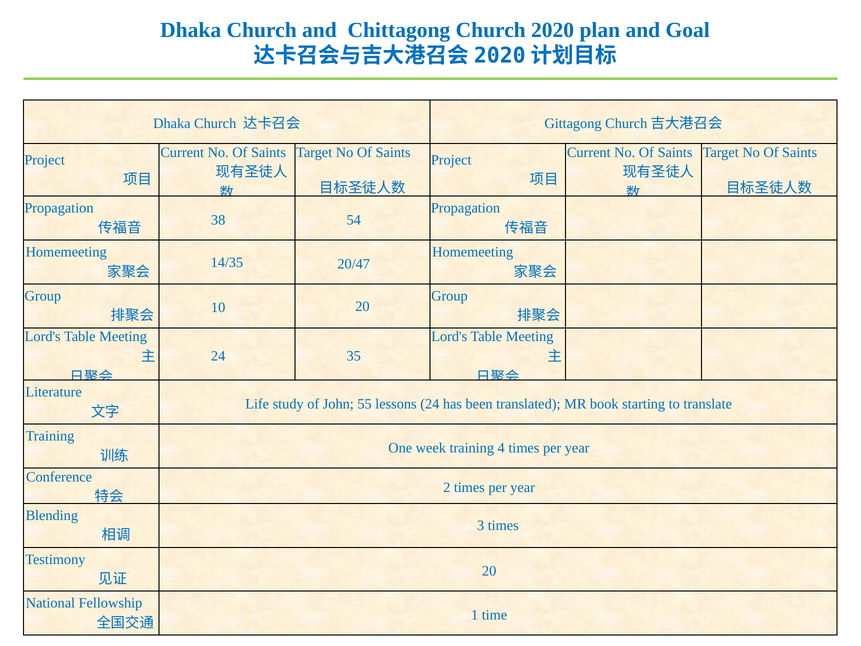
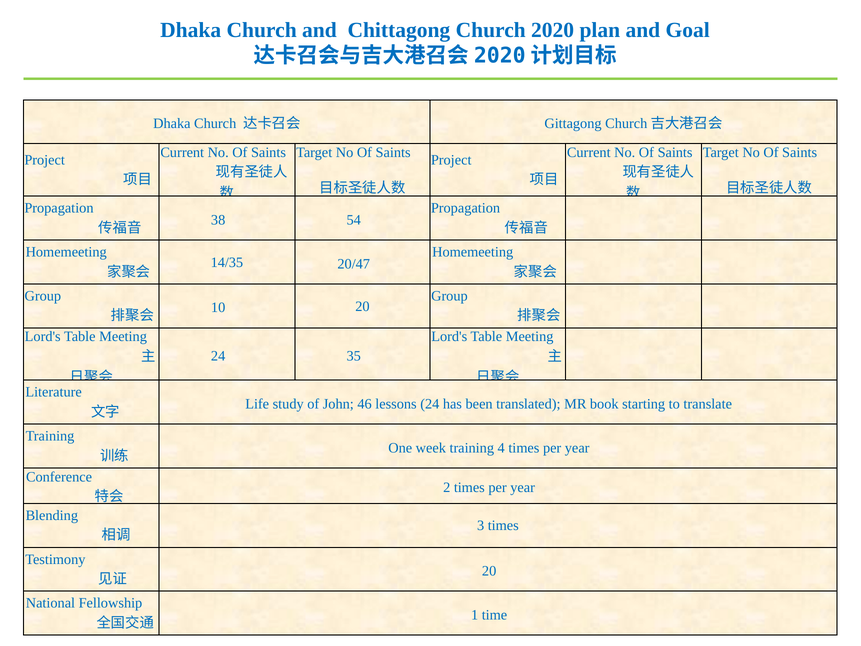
55: 55 -> 46
